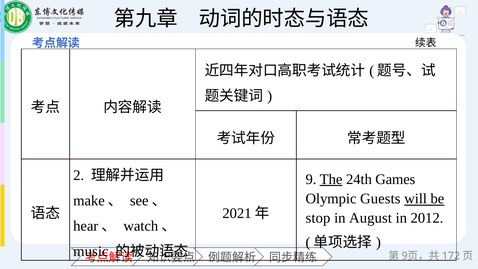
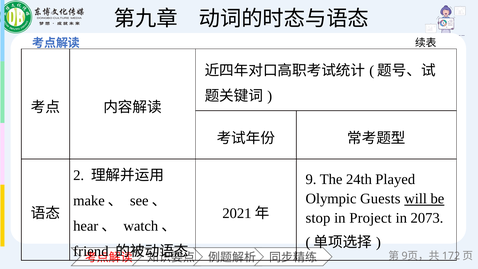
The underline: present -> none
Games: Games -> Played
August: August -> Project
2012: 2012 -> 2073
music: music -> friend
